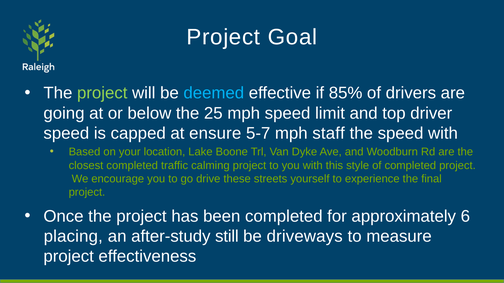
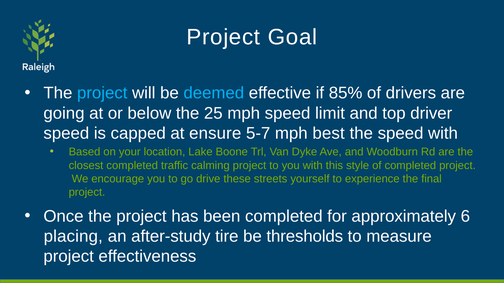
project at (102, 93) colour: light green -> light blue
staff: staff -> best
still: still -> tire
driveways: driveways -> thresholds
